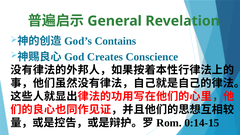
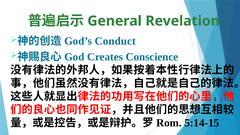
Contains: Contains -> Conduct
0:14-15: 0:14-15 -> 5:14-15
